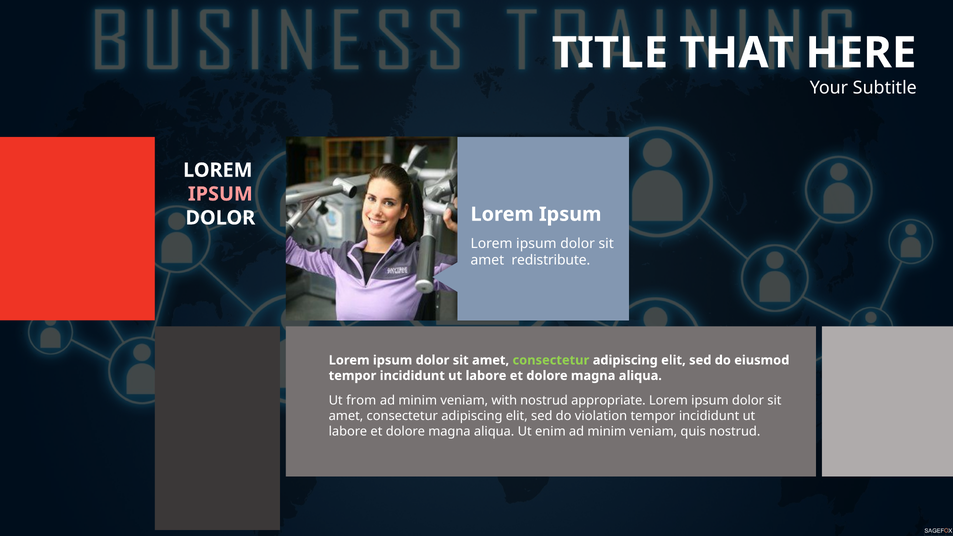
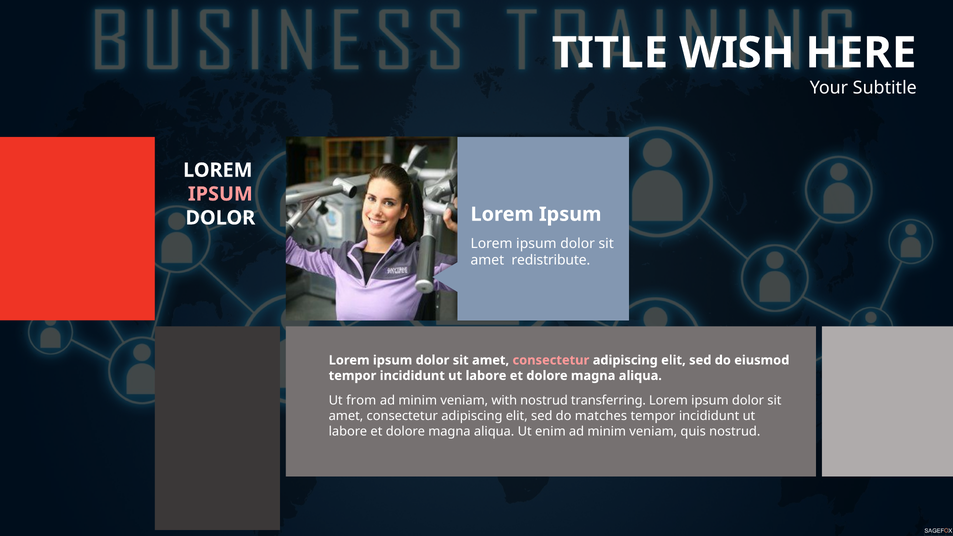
THAT: THAT -> WISH
consectetur at (551, 360) colour: light green -> pink
appropriate: appropriate -> transferring
violation: violation -> matches
